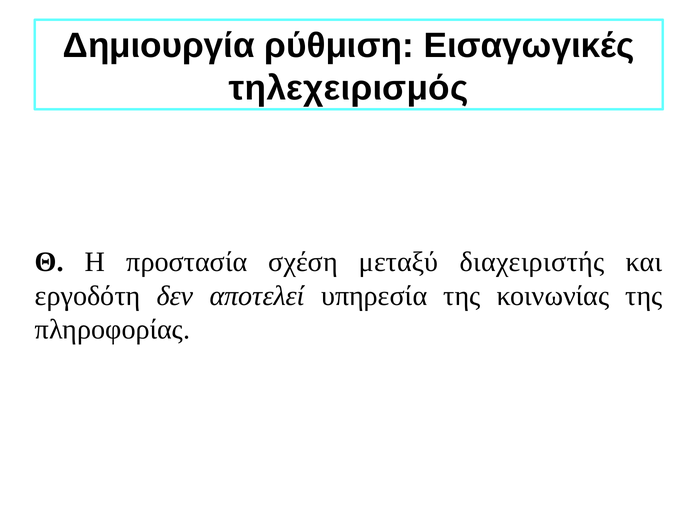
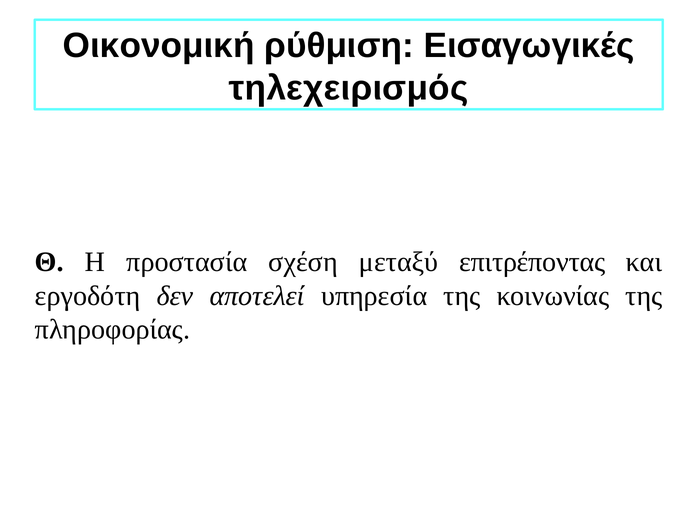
Δημιουργία: Δημιουργία -> Οικονομική
διαχειριστής: διαχειριστής -> επιτρέποντας
